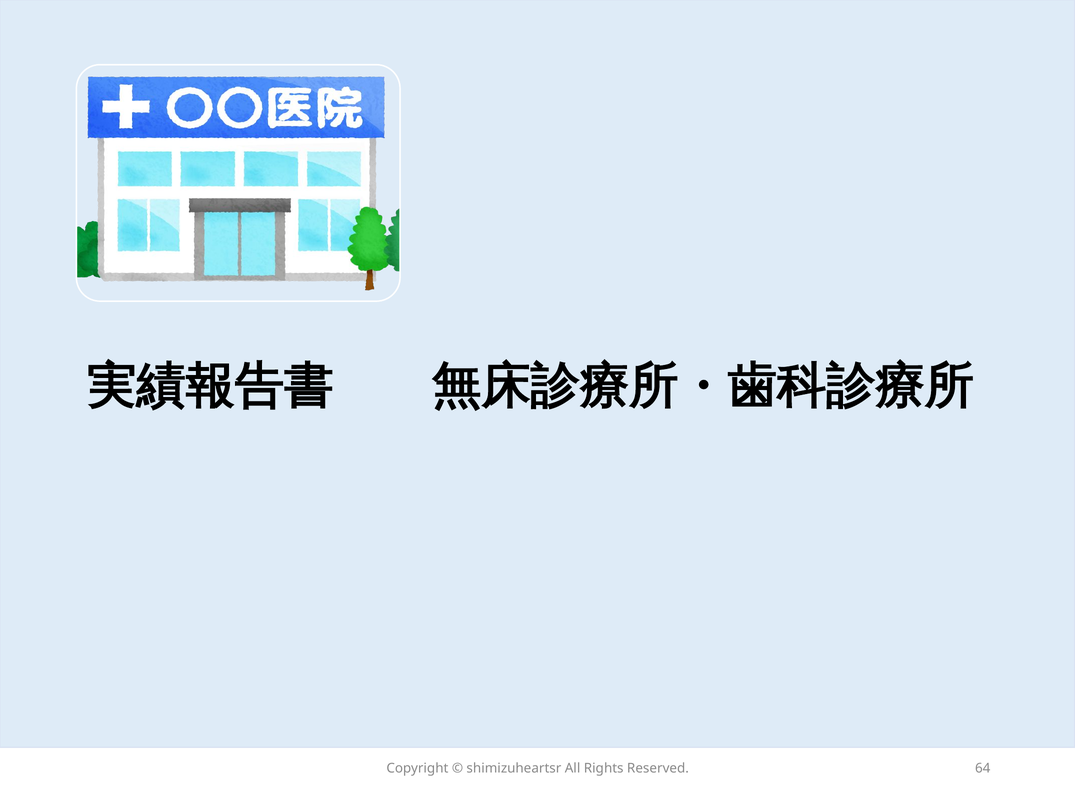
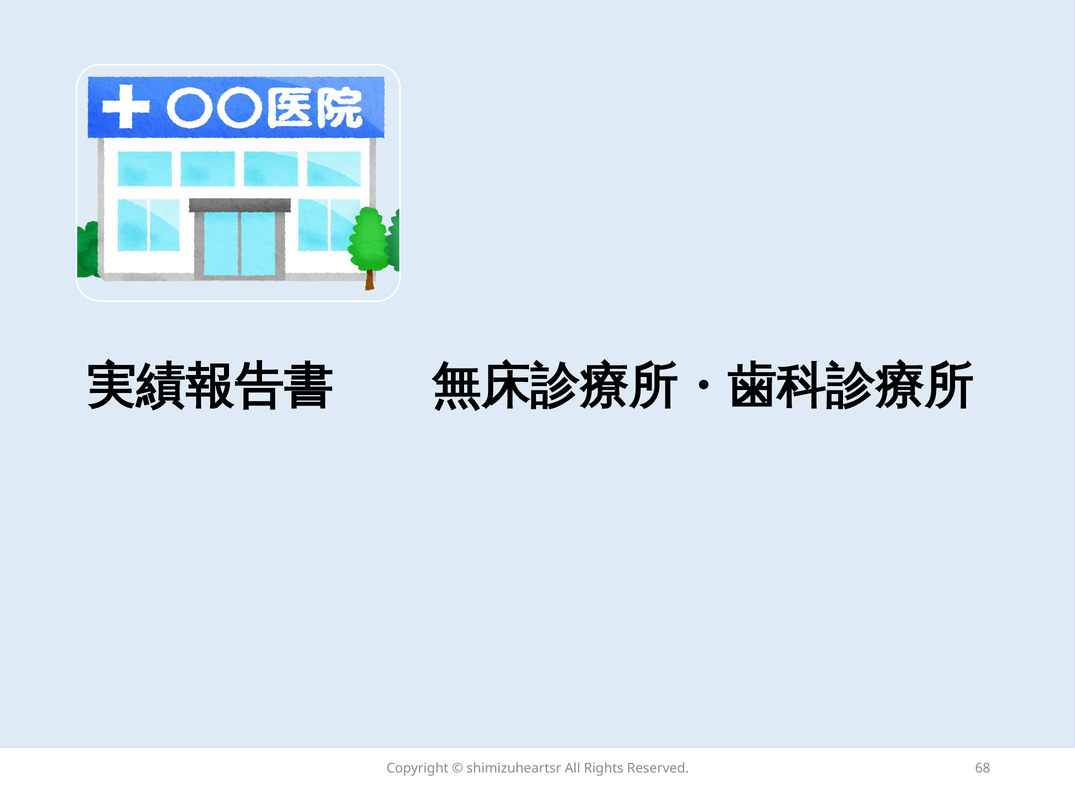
64: 64 -> 68
